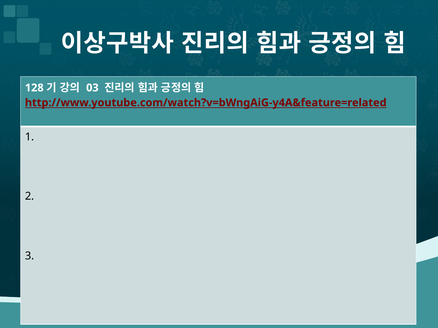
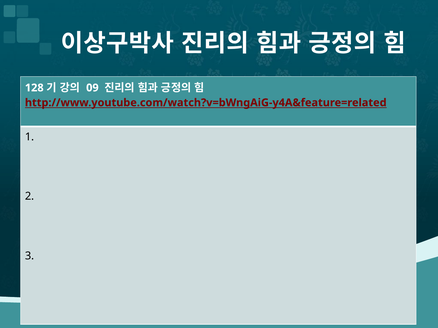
03: 03 -> 09
